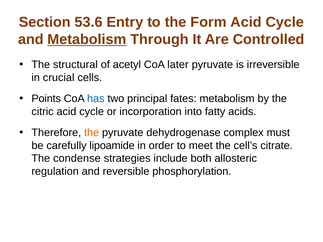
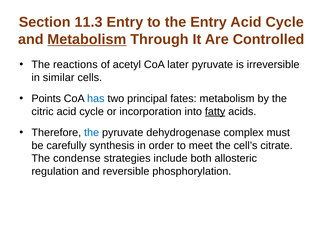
53.6: 53.6 -> 11.3
the Form: Form -> Entry
structural: structural -> reactions
crucial: crucial -> similar
fatty underline: none -> present
the at (92, 133) colour: orange -> blue
lipoamide: lipoamide -> synthesis
